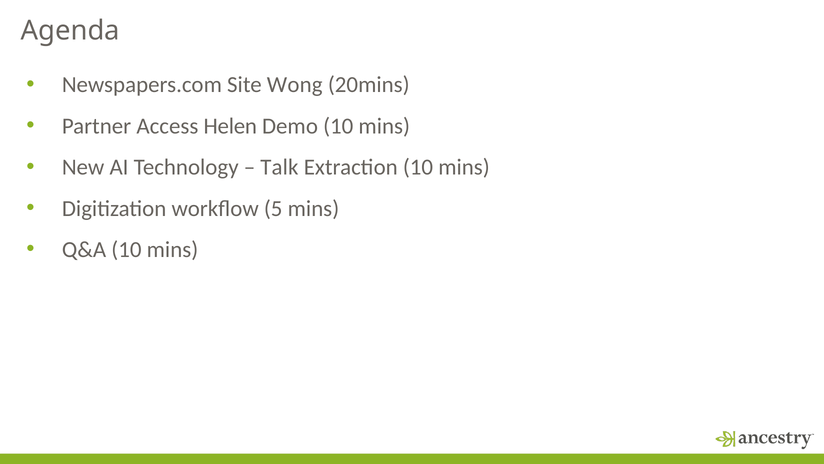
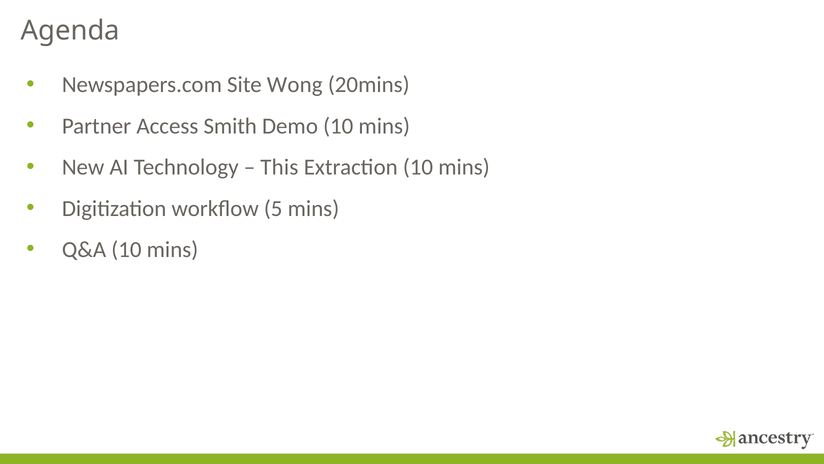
Helen: Helen -> Smith
Talk: Talk -> This
